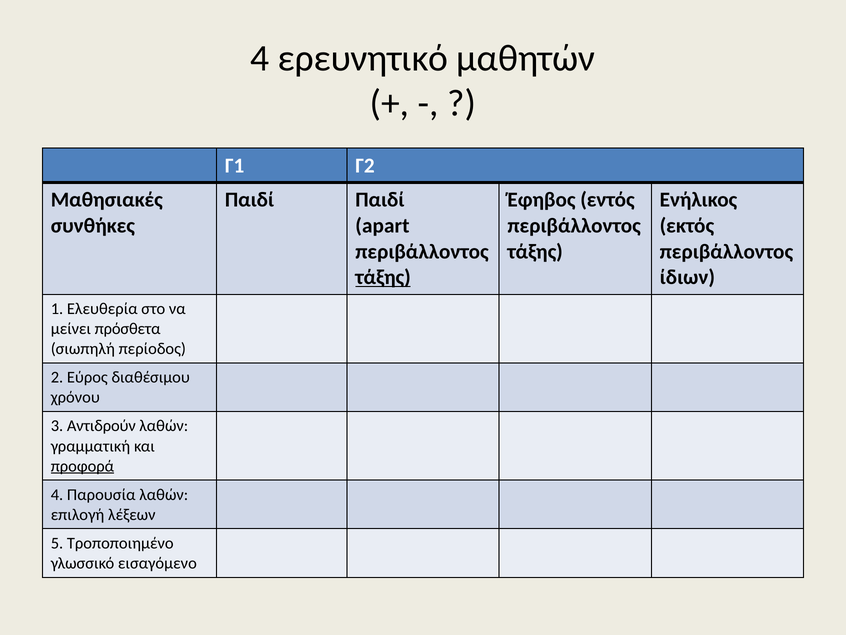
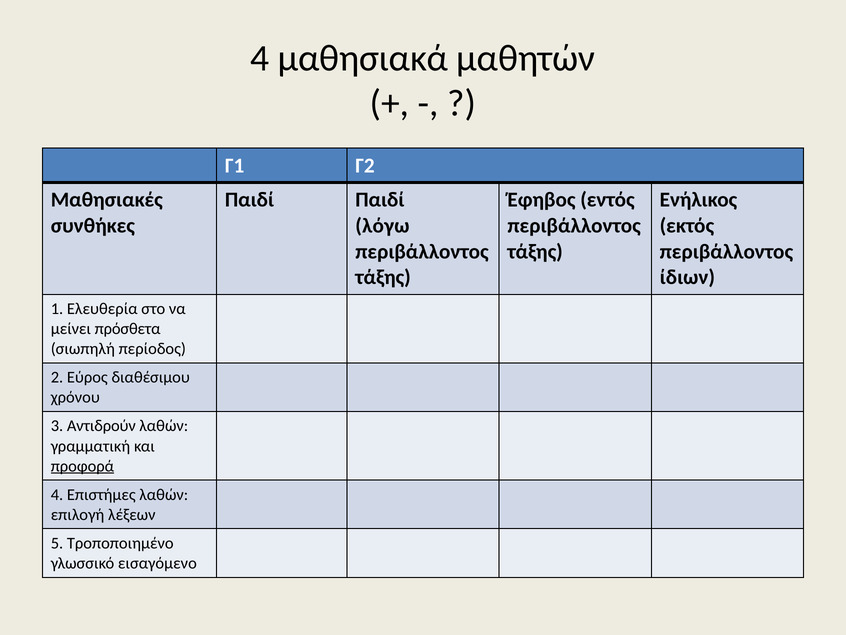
ερευνητικό: ερευνητικό -> μαθησιακά
apart: apart -> λόγω
τάξης at (383, 277) underline: present -> none
Παρουσία: Παρουσία -> Επιστήμες
